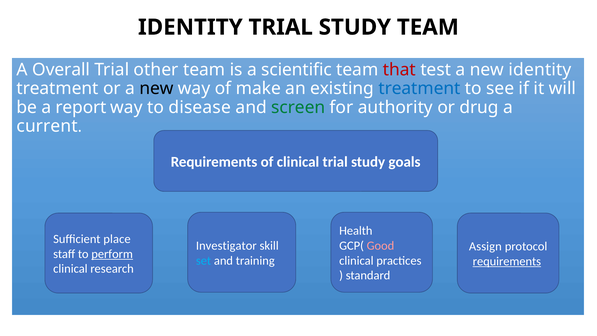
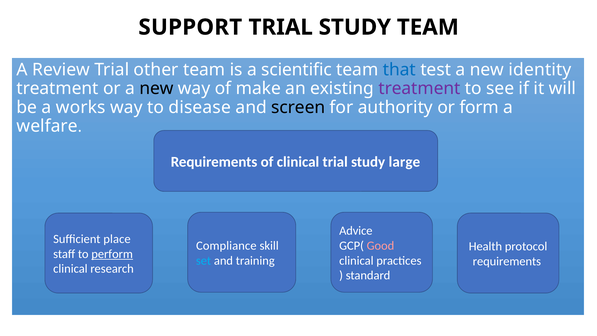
IDENTITY at (190, 27): IDENTITY -> SUPPORT
Overall: Overall -> Review
that colour: red -> blue
treatment at (419, 88) colour: blue -> purple
report: report -> works
screen colour: green -> black
drug: drug -> form
current: current -> welfare
goals: goals -> large
Health: Health -> Advice
Investigator: Investigator -> Compliance
Assign: Assign -> Health
requirements at (507, 261) underline: present -> none
